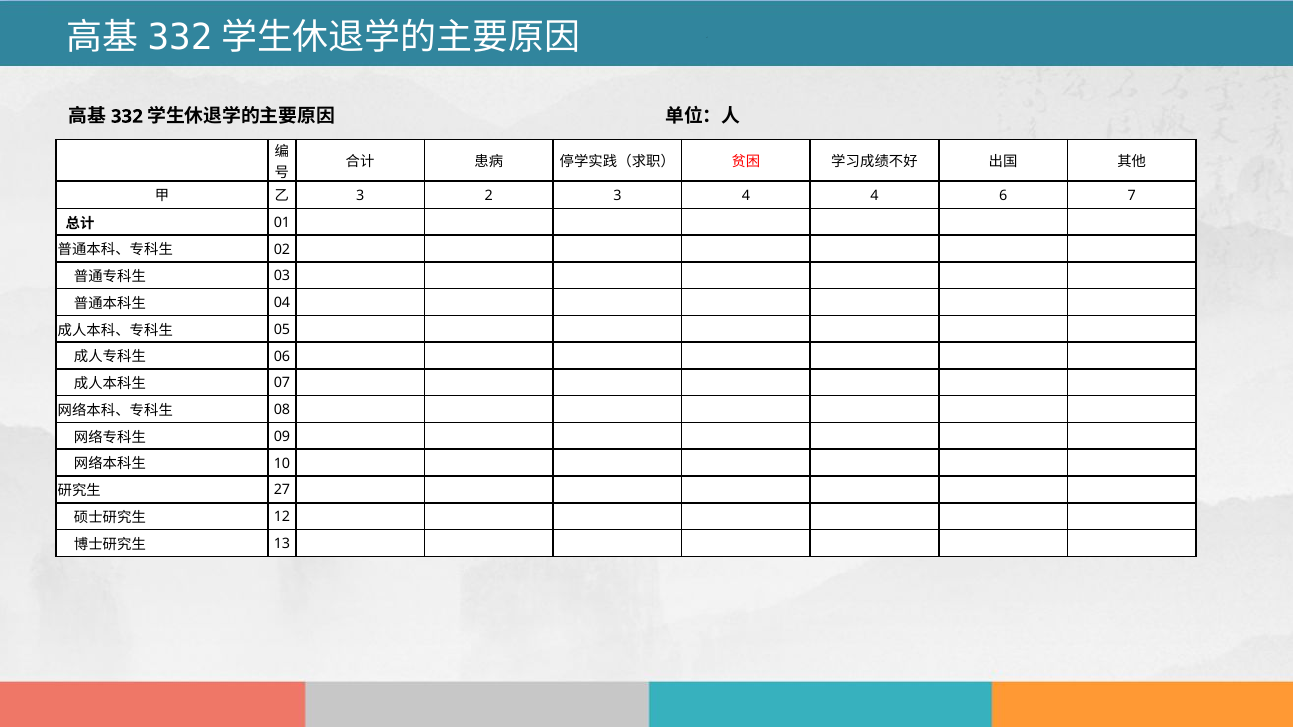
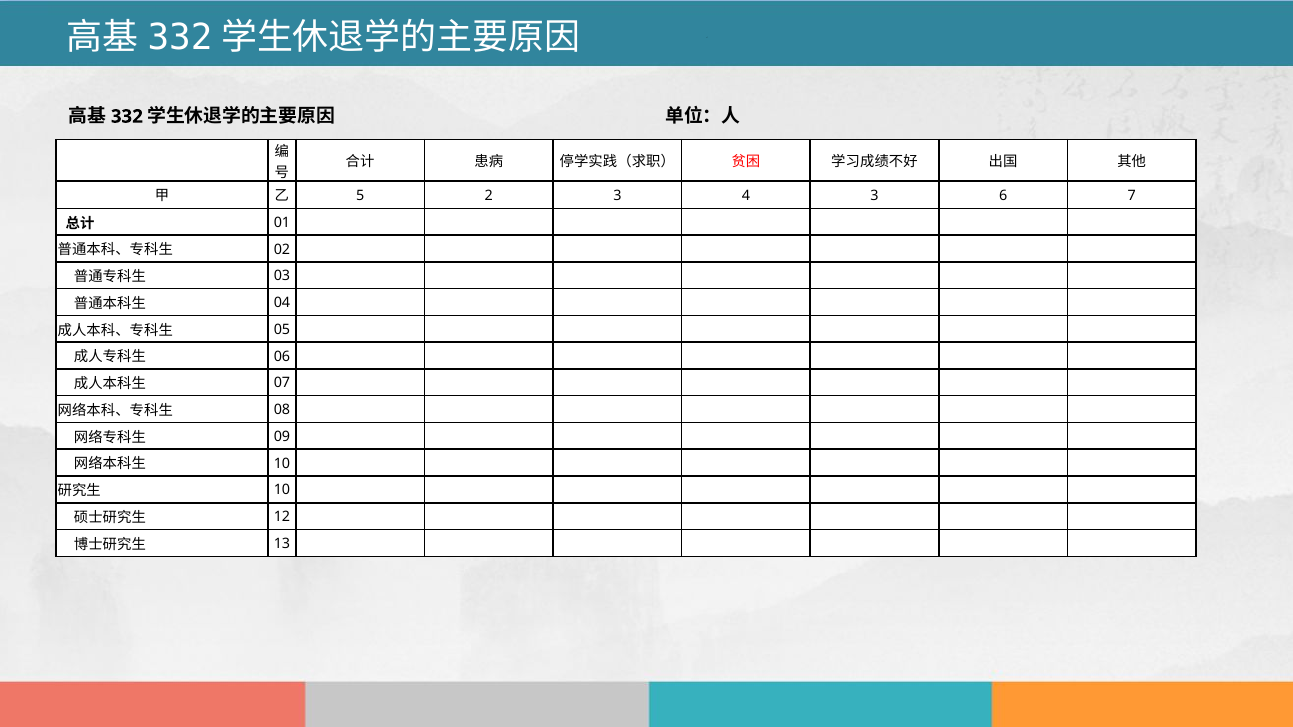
3 at (360, 196): 3 -> 5
4 4: 4 -> 3
27 at (282, 490): 27 -> 10
